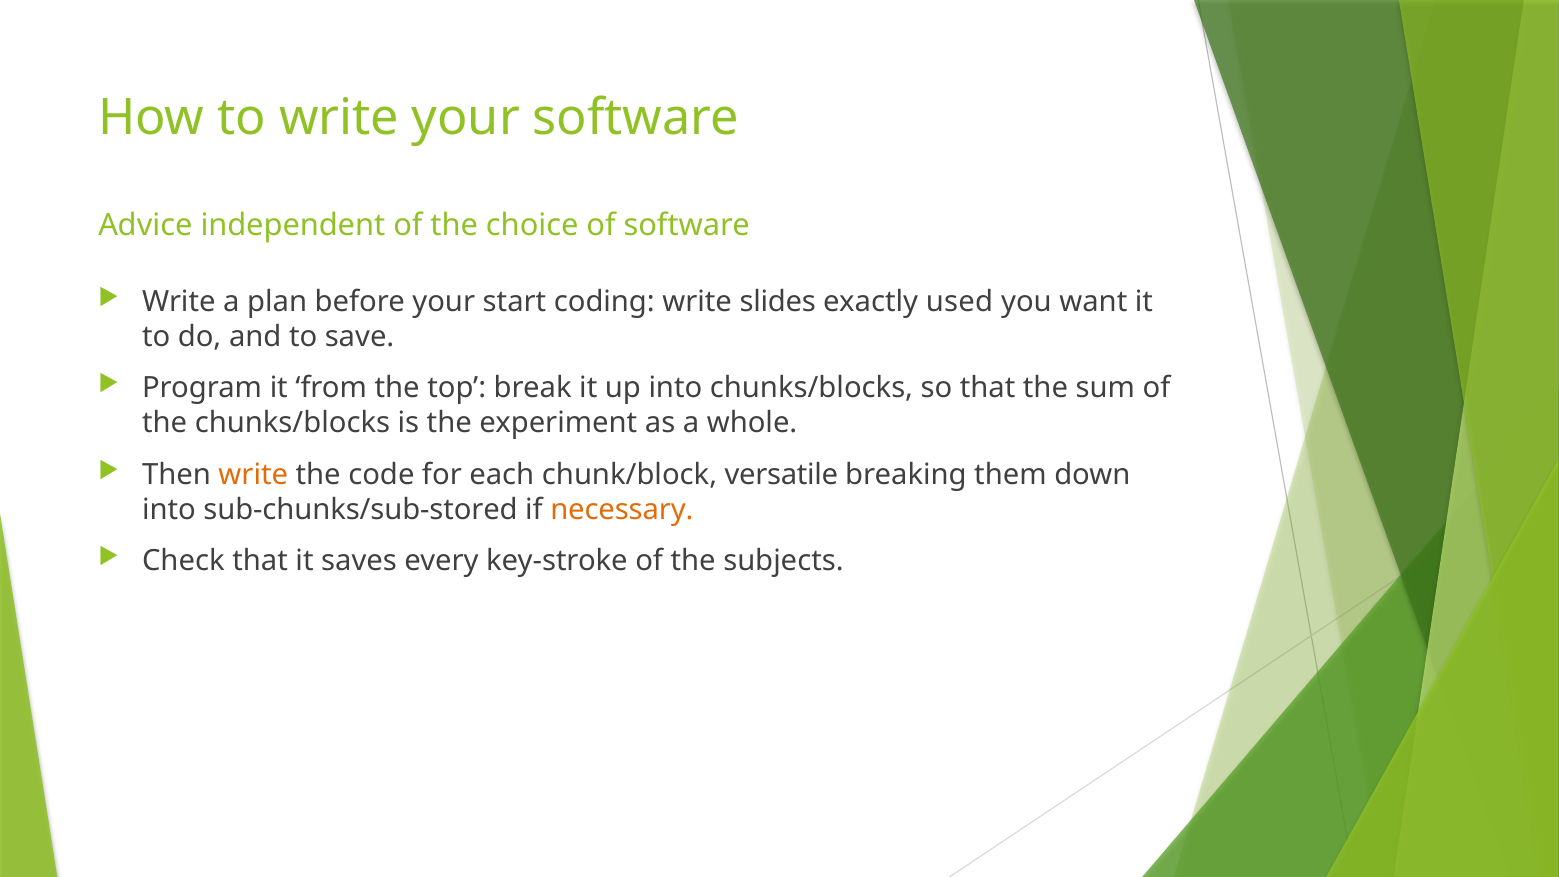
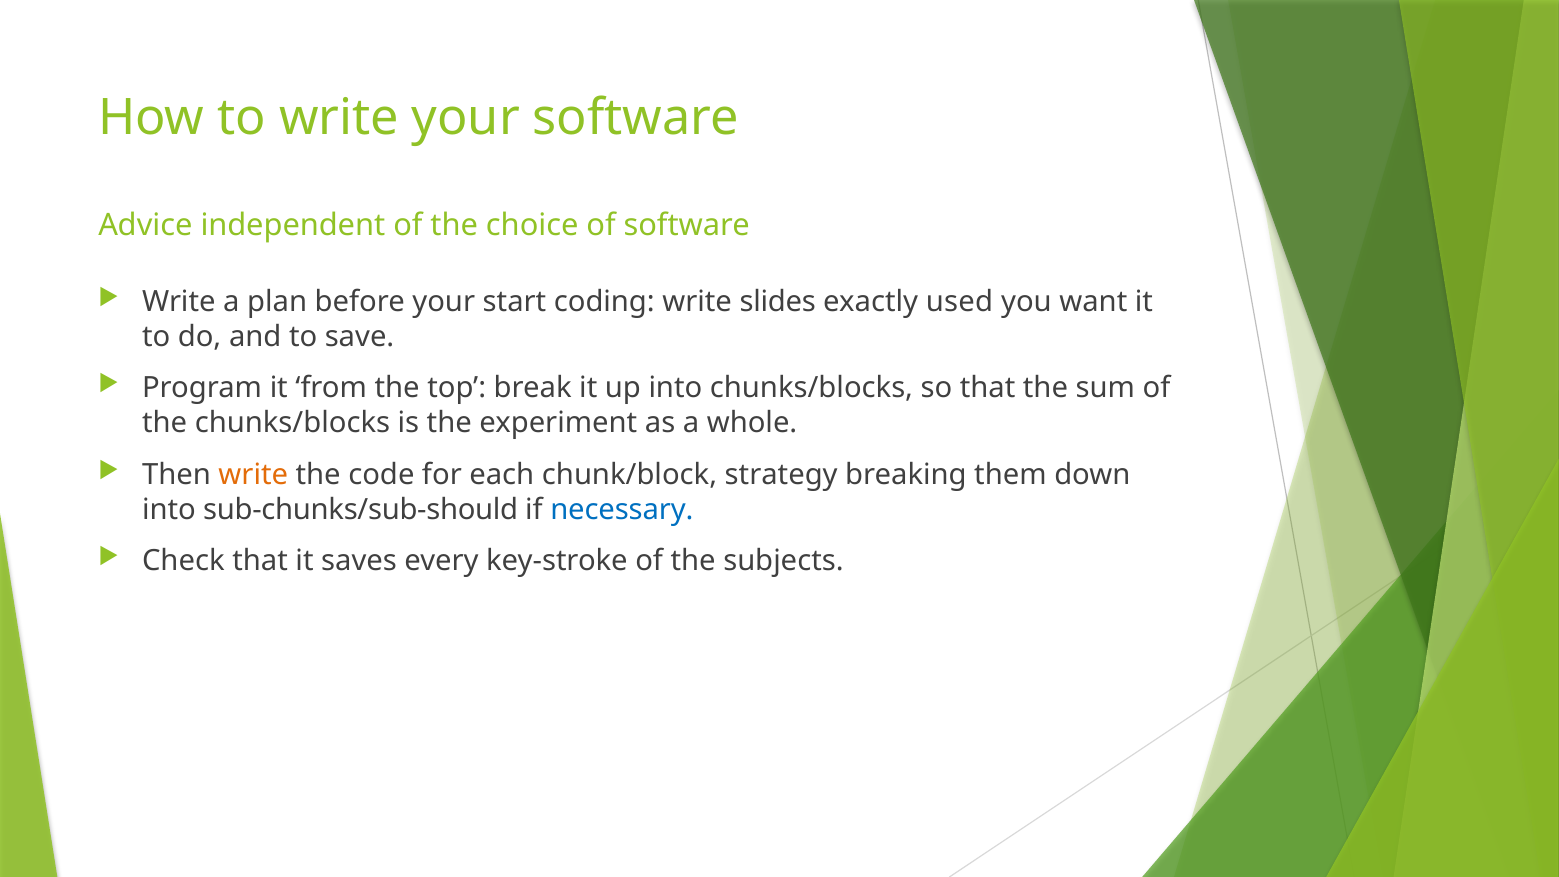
versatile: versatile -> strategy
sub-chunks/sub-stored: sub-chunks/sub-stored -> sub-chunks/sub-should
necessary colour: orange -> blue
